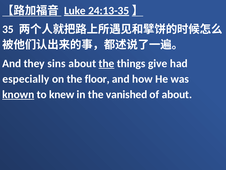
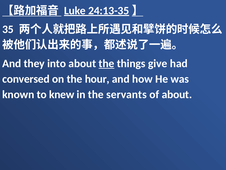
sins: sins -> into
especially: especially -> conversed
floor: floor -> hour
known underline: present -> none
vanished: vanished -> servants
